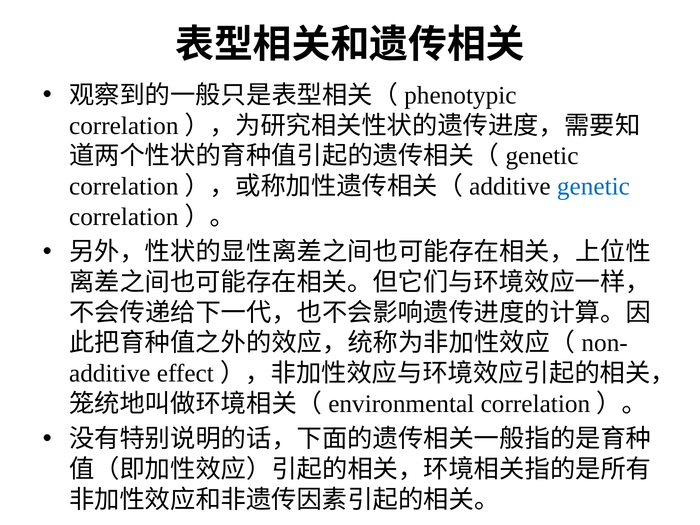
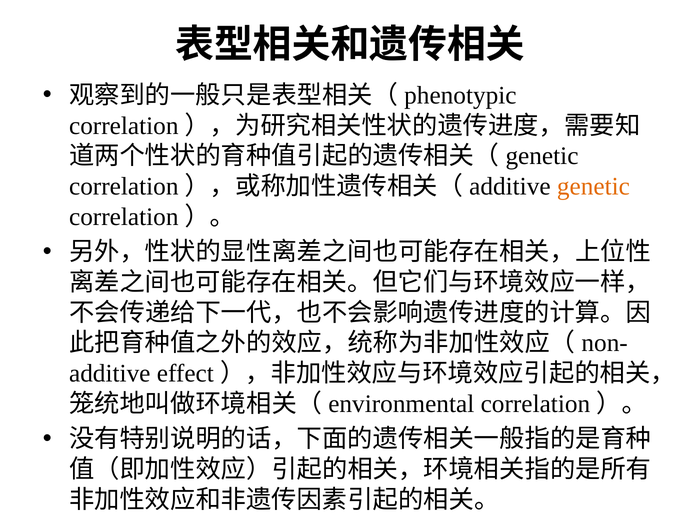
genetic colour: blue -> orange
